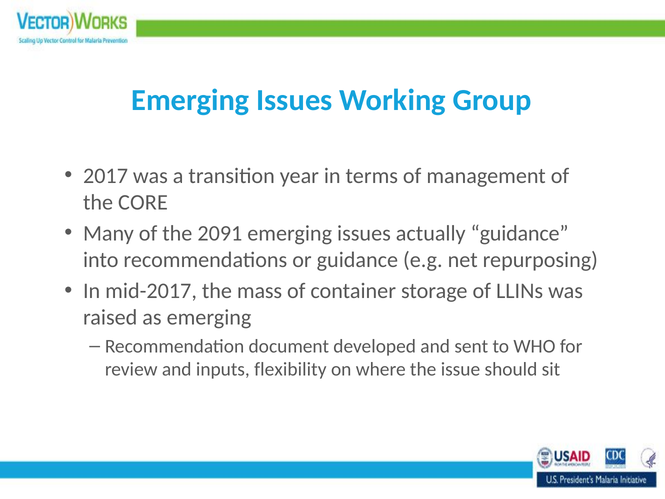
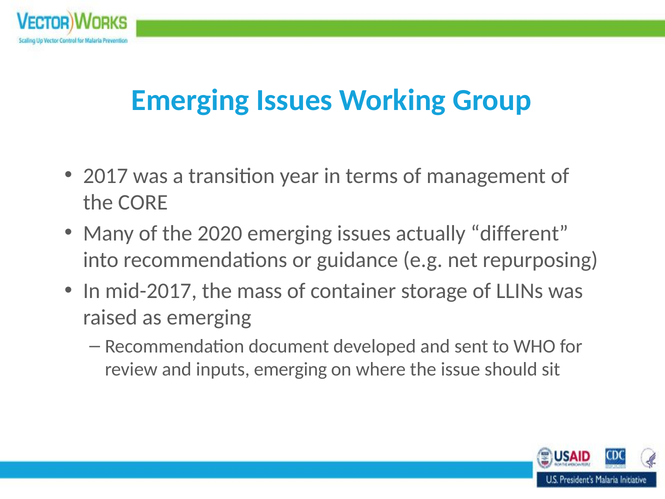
2091: 2091 -> 2020
actually guidance: guidance -> different
inputs flexibility: flexibility -> emerging
